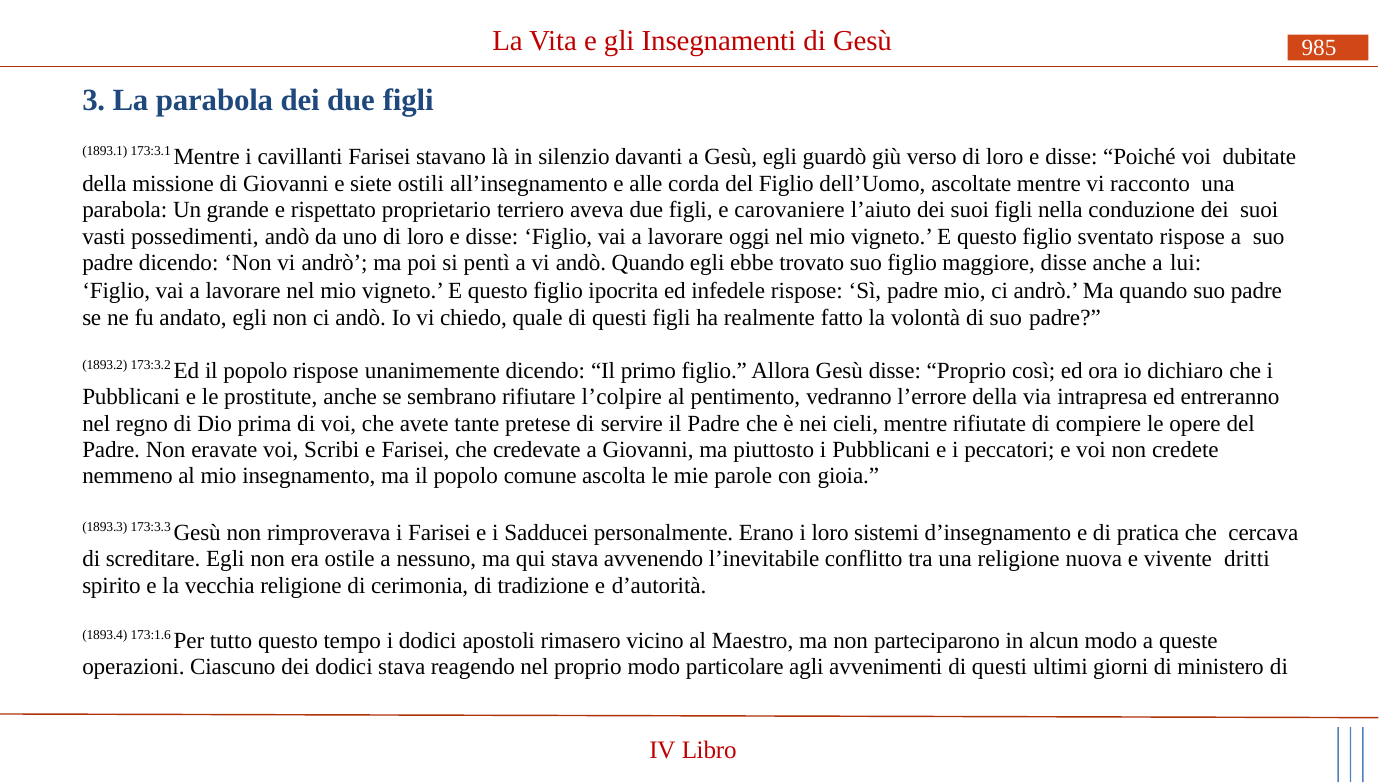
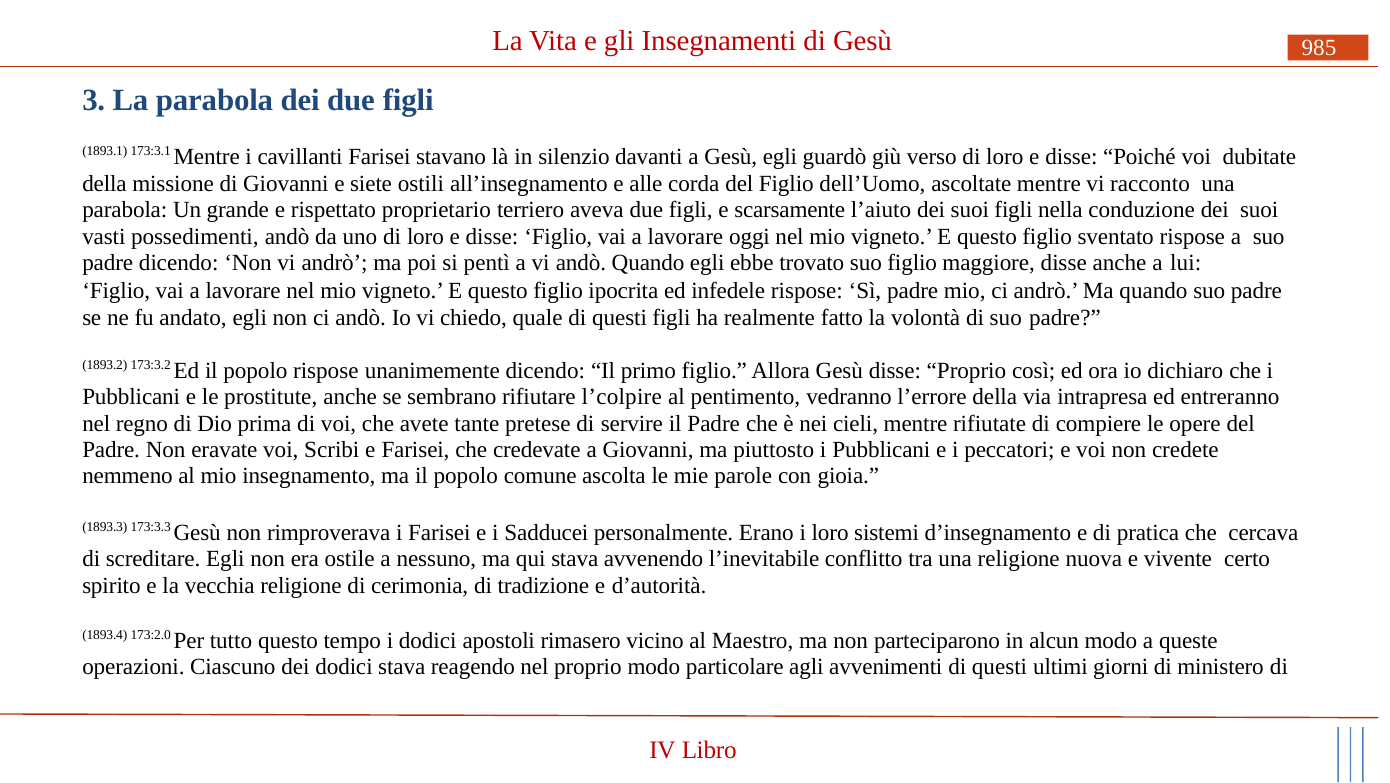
carovaniere: carovaniere -> scarsamente
dritti: dritti -> certo
173:1.6: 173:1.6 -> 173:2.0
